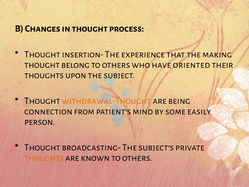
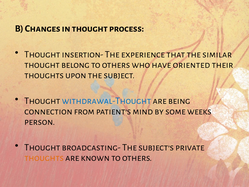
making: making -> similar
withdrawal-Thought colour: orange -> blue
easily: easily -> weeks
